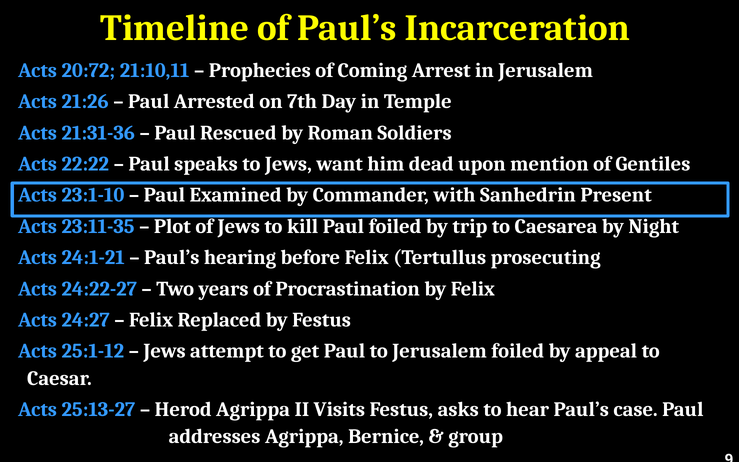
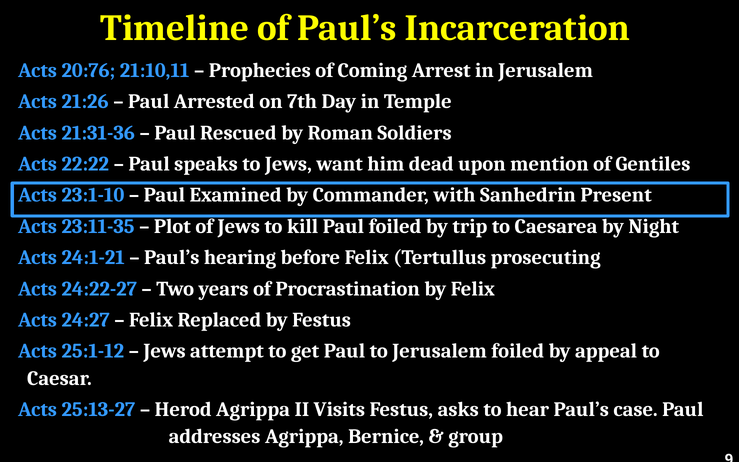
20:72: 20:72 -> 20:76
